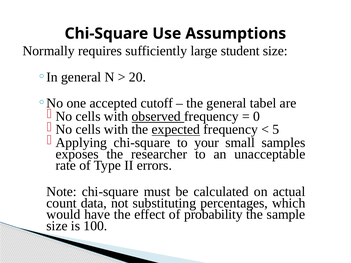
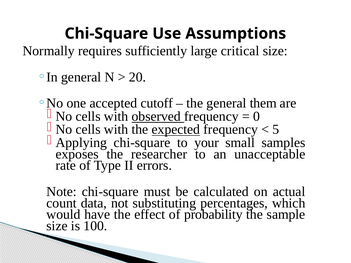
student: student -> critical
tabel: tabel -> them
